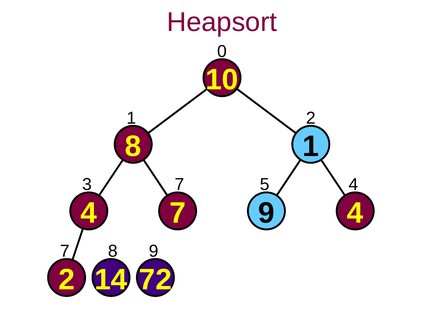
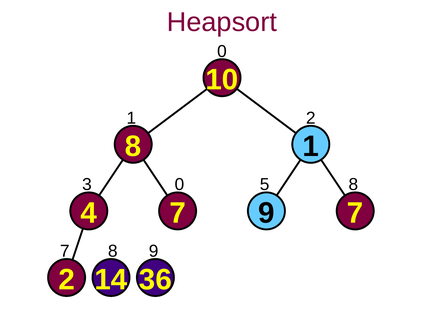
3 7: 7 -> 0
5 4: 4 -> 8
9 4: 4 -> 7
72: 72 -> 36
